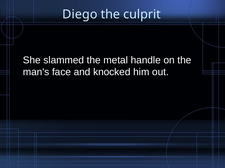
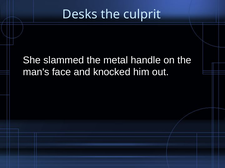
Diego: Diego -> Desks
